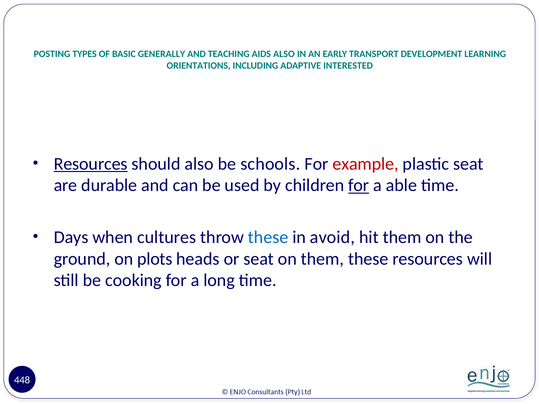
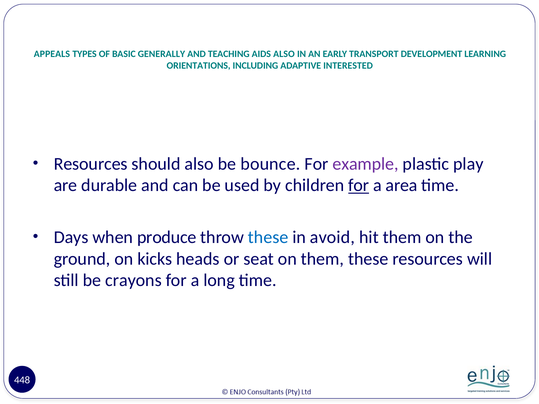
POSTING: POSTING -> APPEALS
Resources at (91, 164) underline: present -> none
schools: schools -> bounce
example colour: red -> purple
plastic seat: seat -> play
able: able -> area
cultures: cultures -> produce
plots: plots -> kicks
cooking: cooking -> crayons
